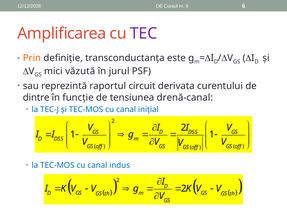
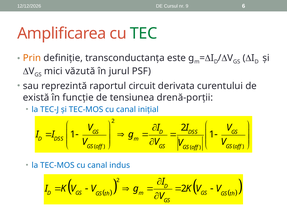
TEC colour: purple -> green
dintre: dintre -> există
drenă-canal: drenă-canal -> drenă-porții
